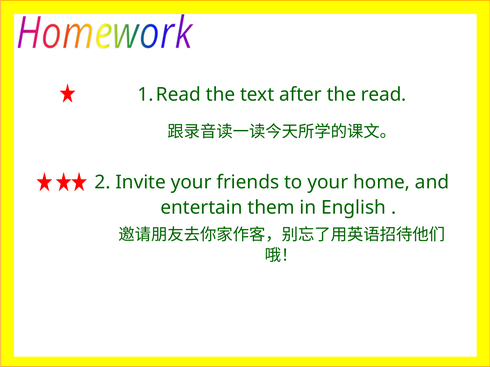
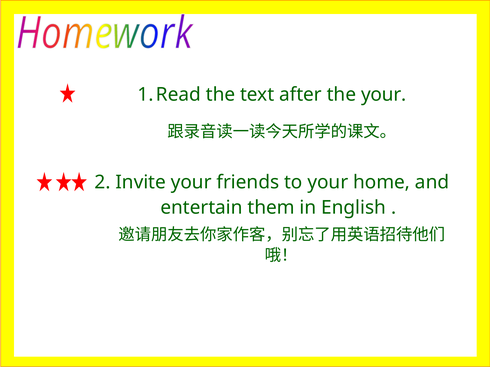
the read: read -> your
